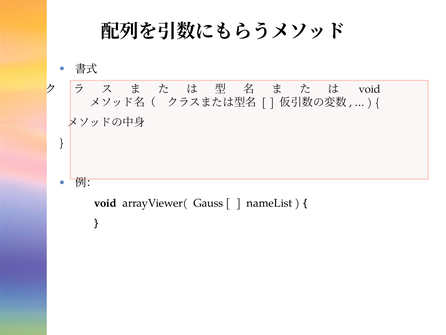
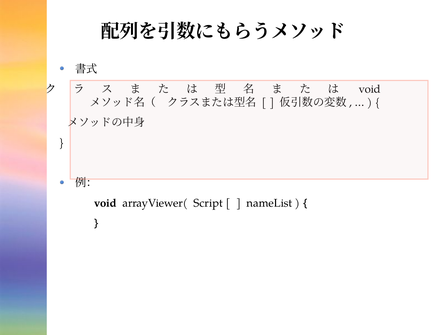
Gauss: Gauss -> Script
